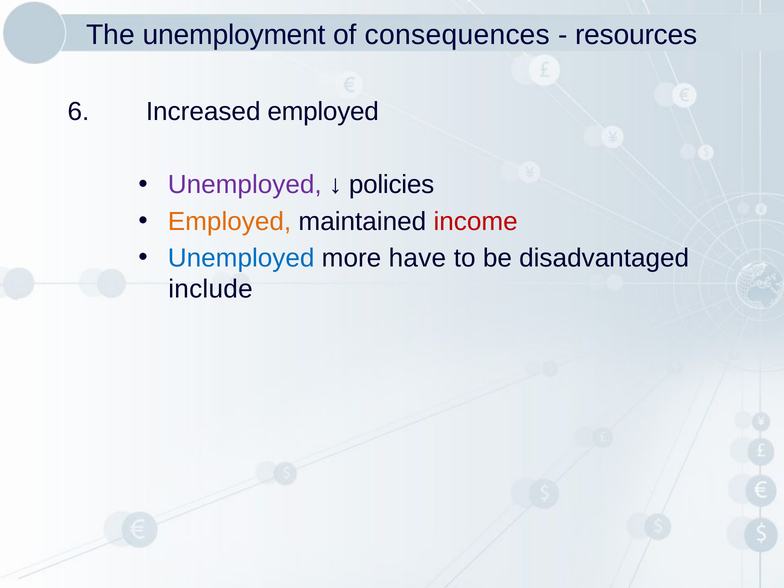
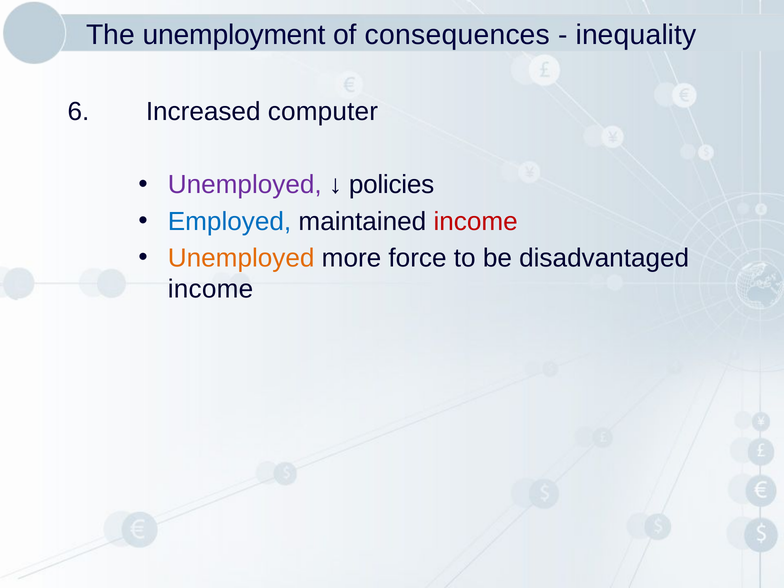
resources: resources -> inequality
Increased employed: employed -> computer
Employed at (230, 221) colour: orange -> blue
Unemployed at (241, 258) colour: blue -> orange
have: have -> force
include at (210, 289): include -> income
